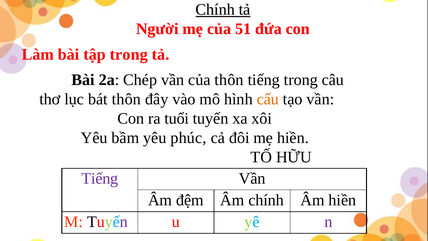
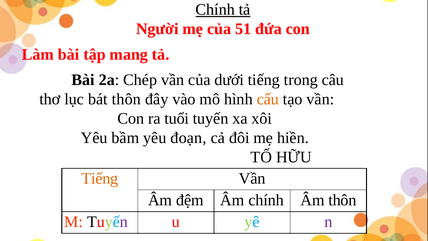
tập trong: trong -> mang
của thôn: thôn -> dưới
phúc: phúc -> đoạn
Tiếng at (100, 178) colour: purple -> orange
Âm hiền: hiền -> thôn
